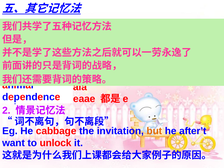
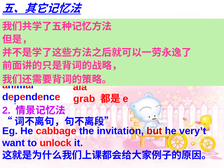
eaae at (84, 99): eaae -> grab
but colour: orange -> red
after’t: after’t -> very’t
